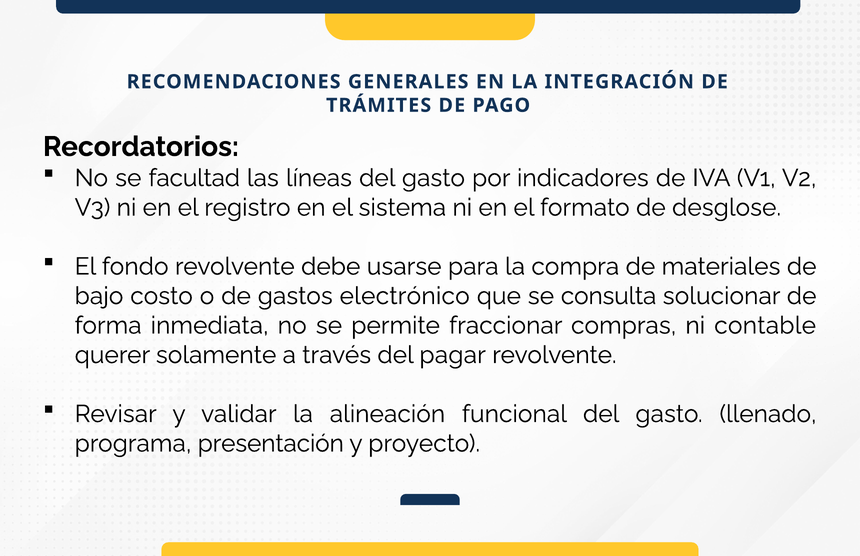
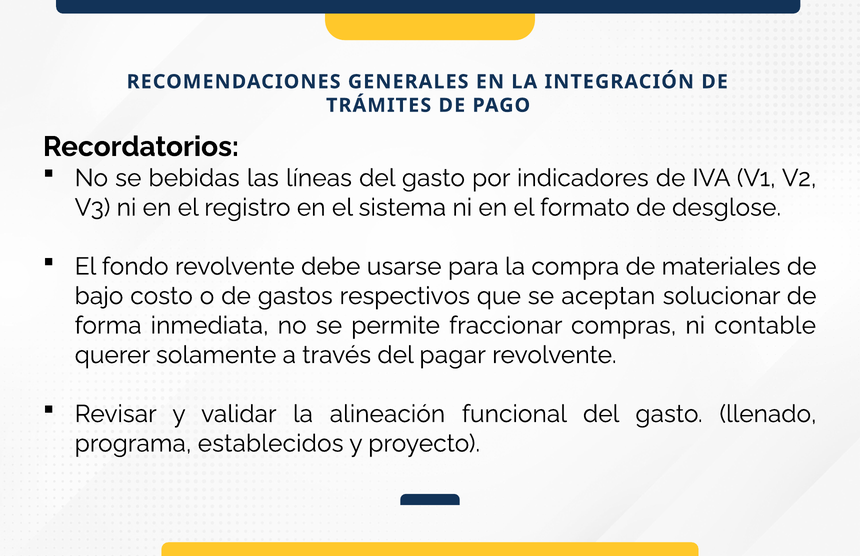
facultad: facultad -> bebidas
electrónico: electrónico -> respectivos
consulta: consulta -> aceptan
presentación: presentación -> establecidos
